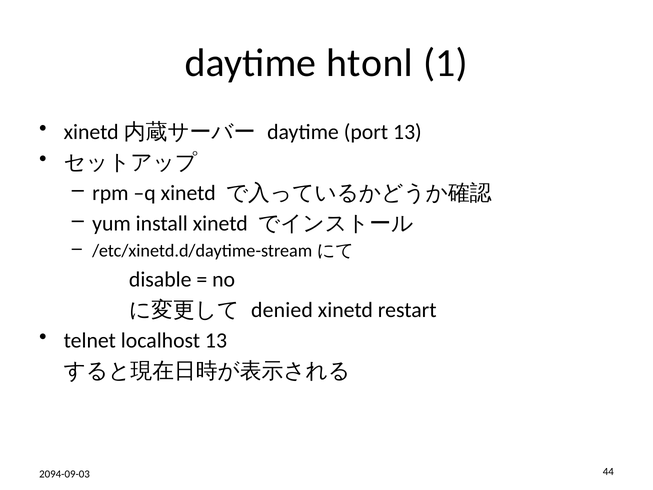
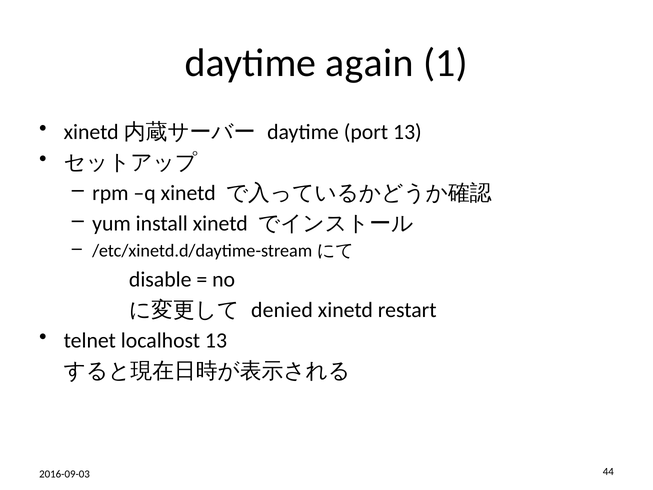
htonl: htonl -> again
2094-09-03: 2094-09-03 -> 2016-09-03
